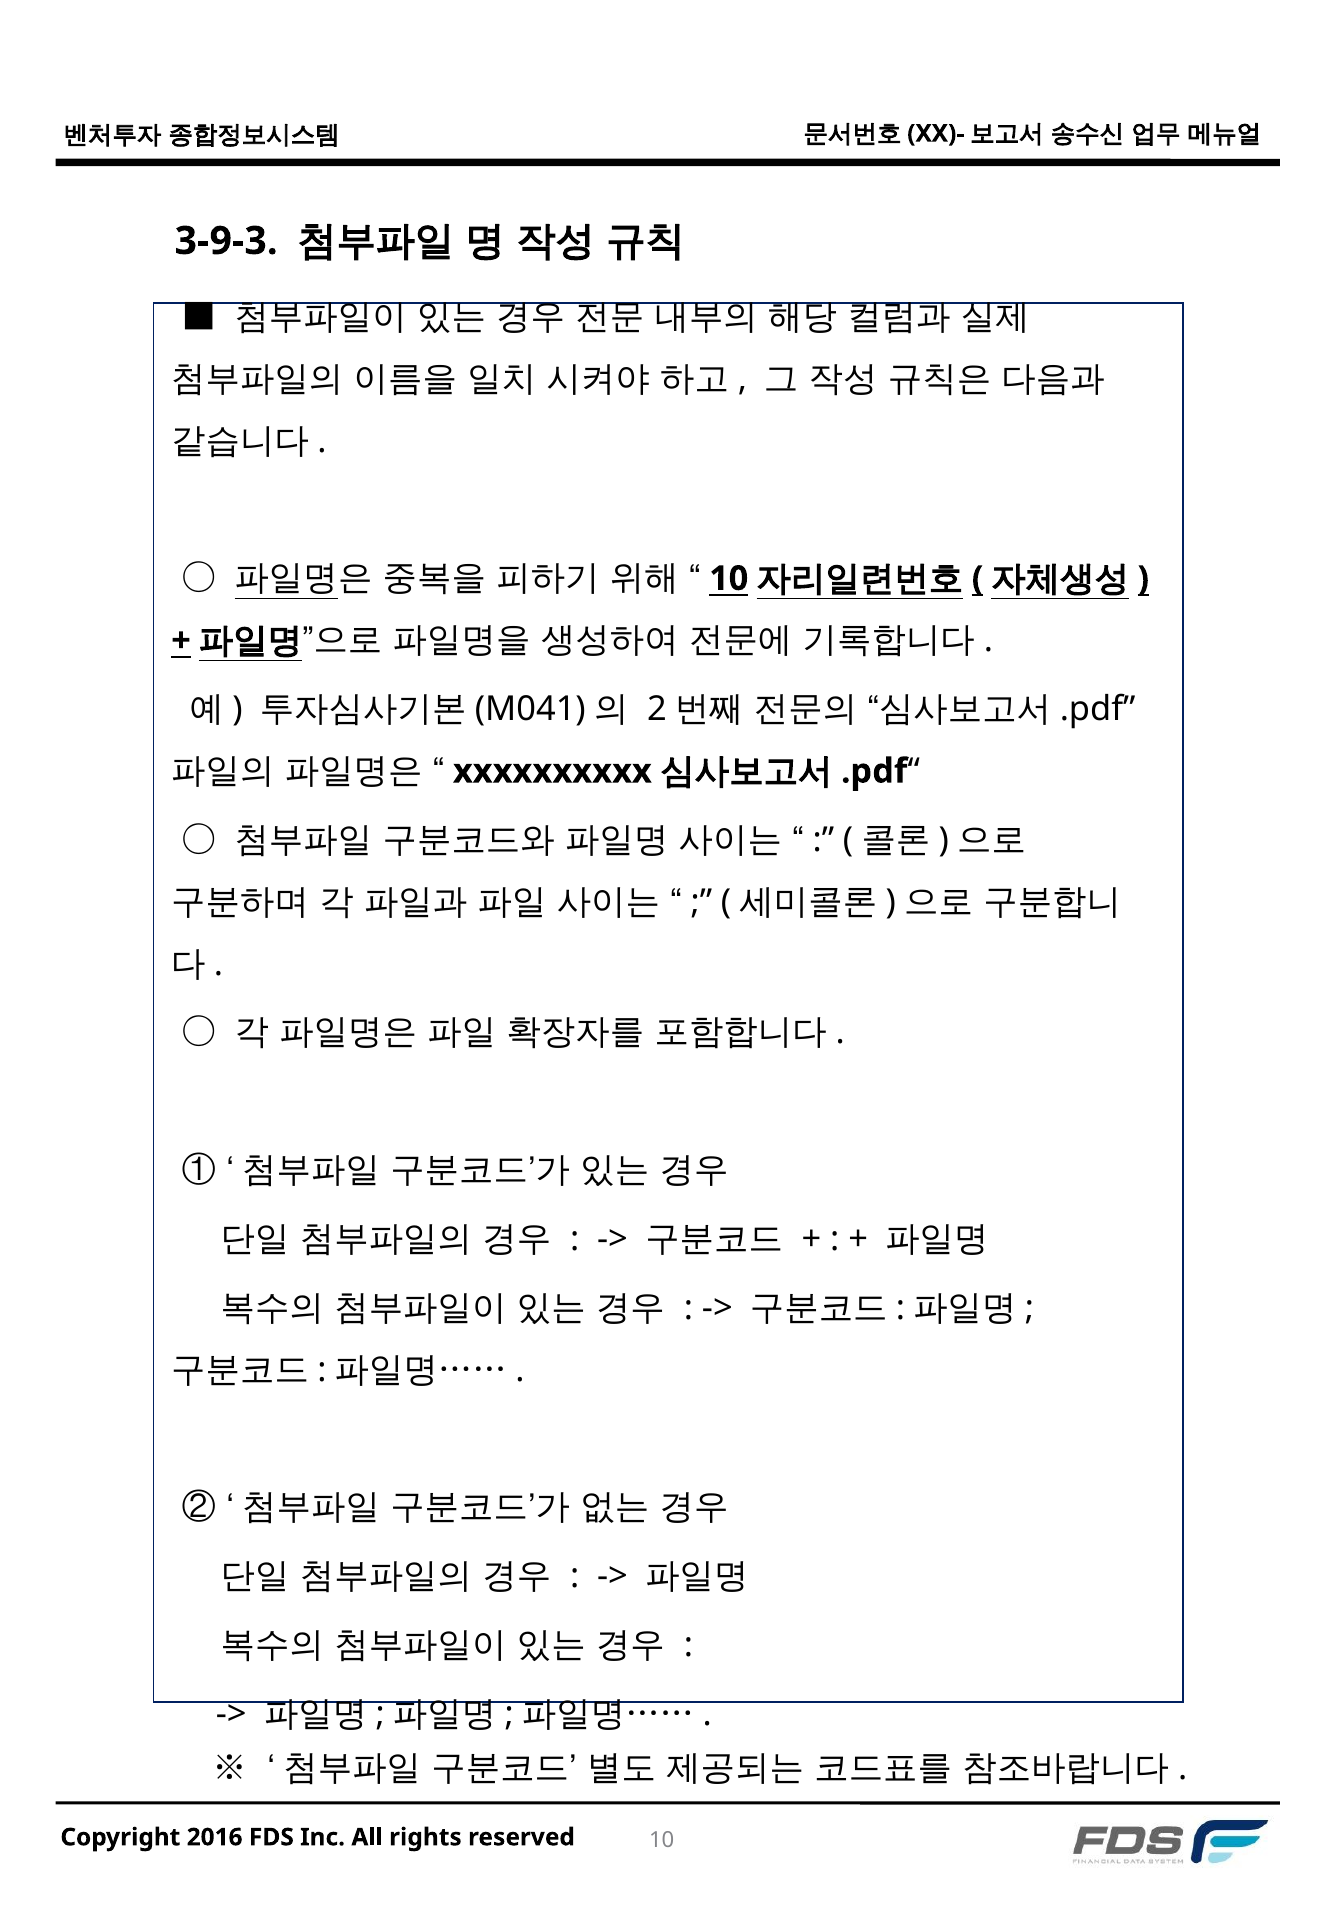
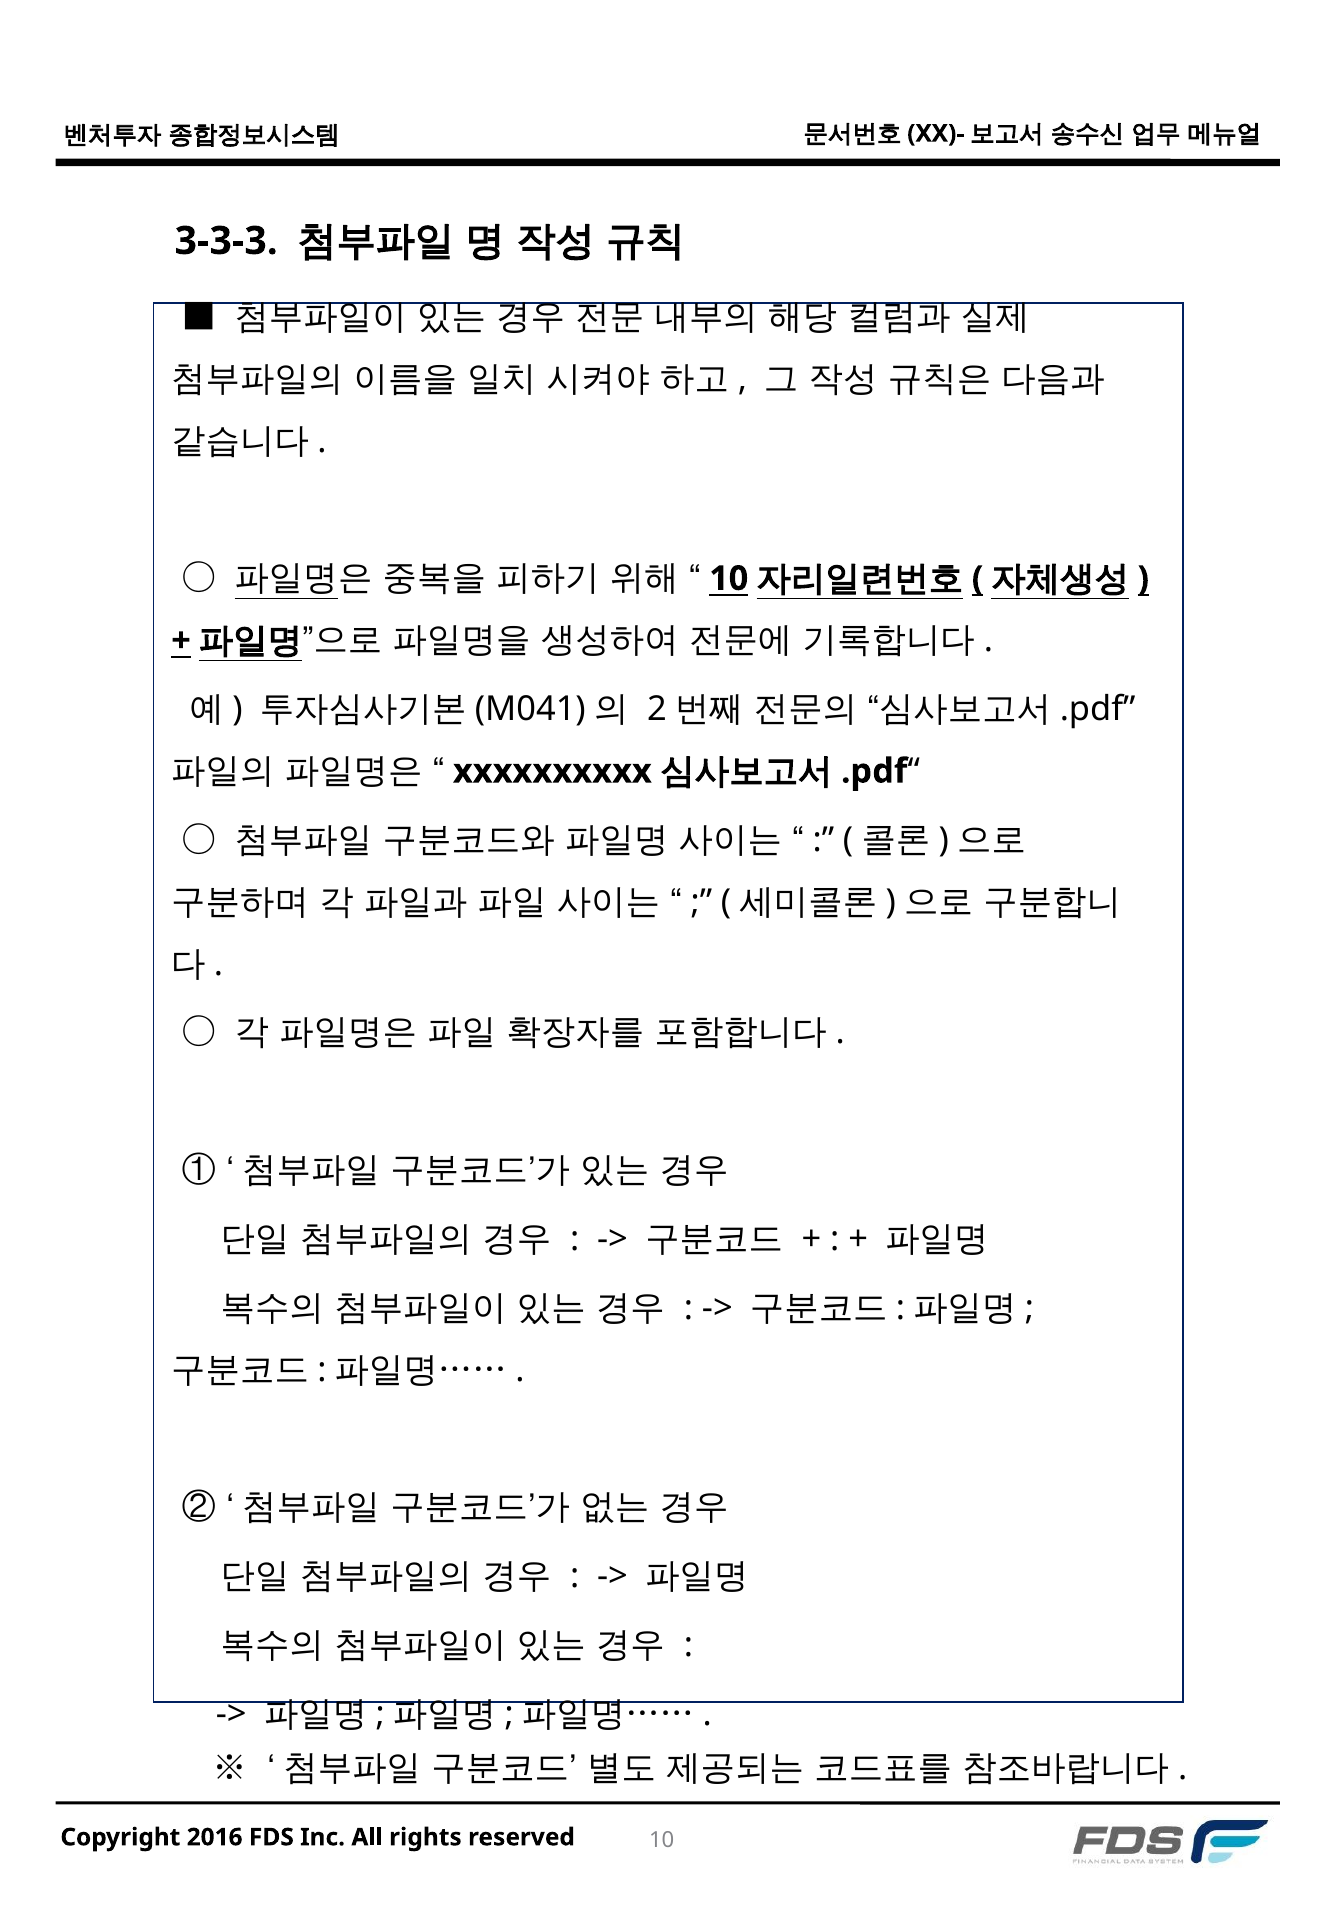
3-9-3: 3-9-3 -> 3-3-3
